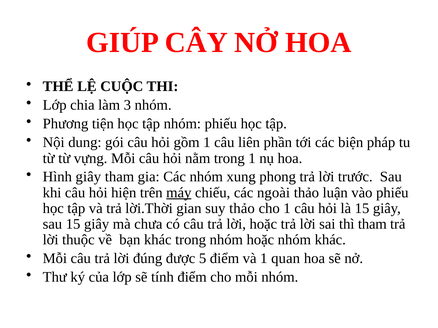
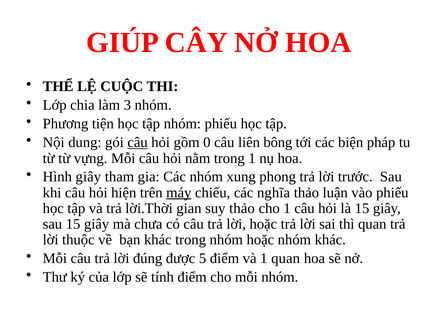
câu at (138, 143) underline: none -> present
gồm 1: 1 -> 0
phần: phần -> bông
ngoài: ngoài -> nghĩa
thì tham: tham -> quan
